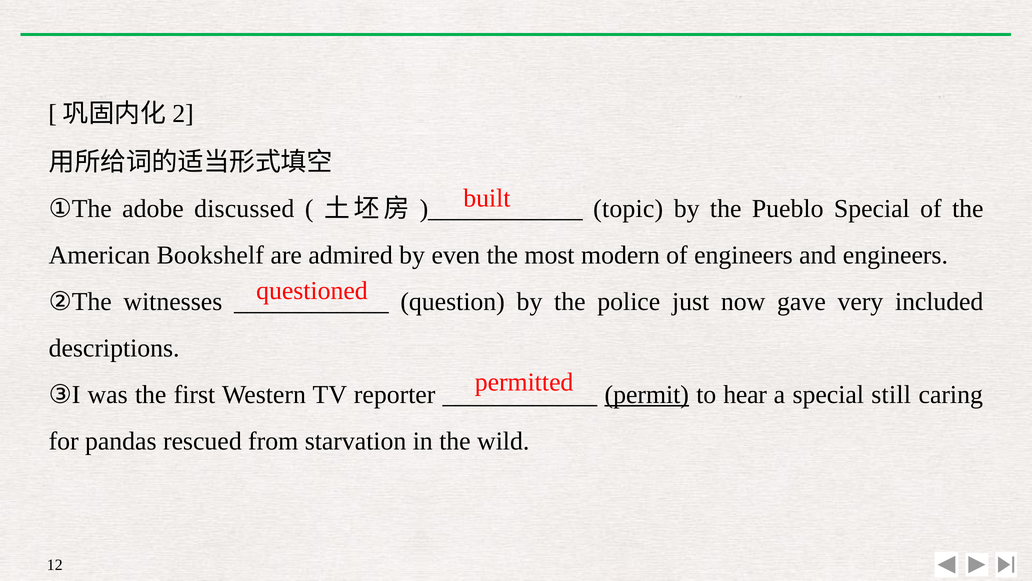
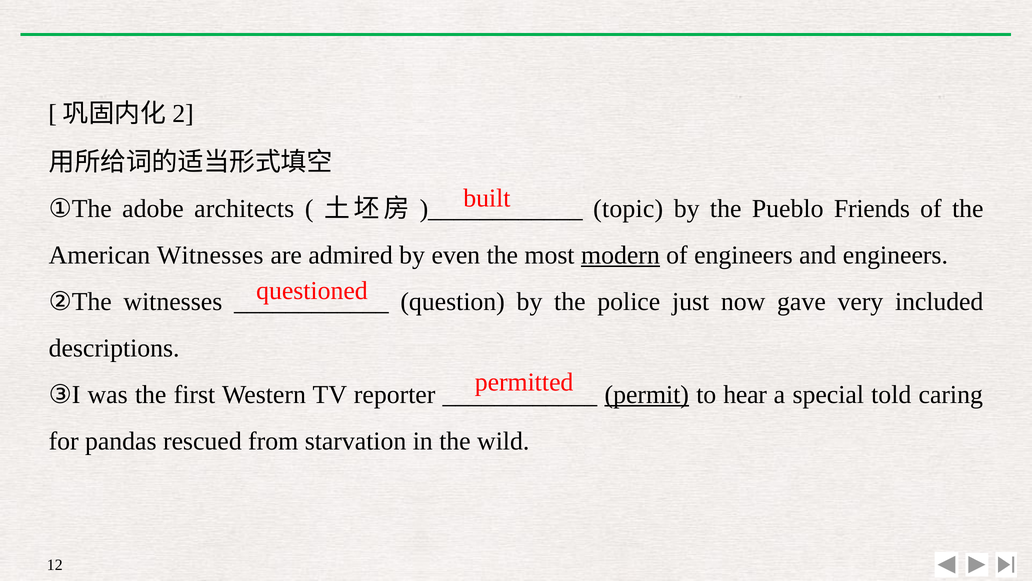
discussed: discussed -> architects
Pueblo Special: Special -> Friends
American Bookshelf: Bookshelf -> Witnesses
modern underline: none -> present
still: still -> told
